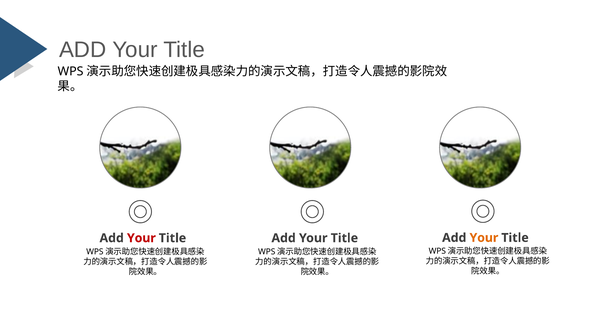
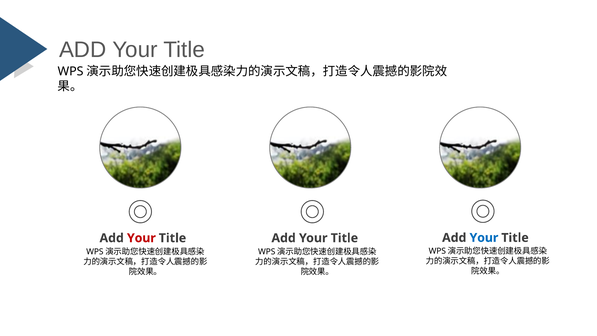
Your at (484, 238) colour: orange -> blue
